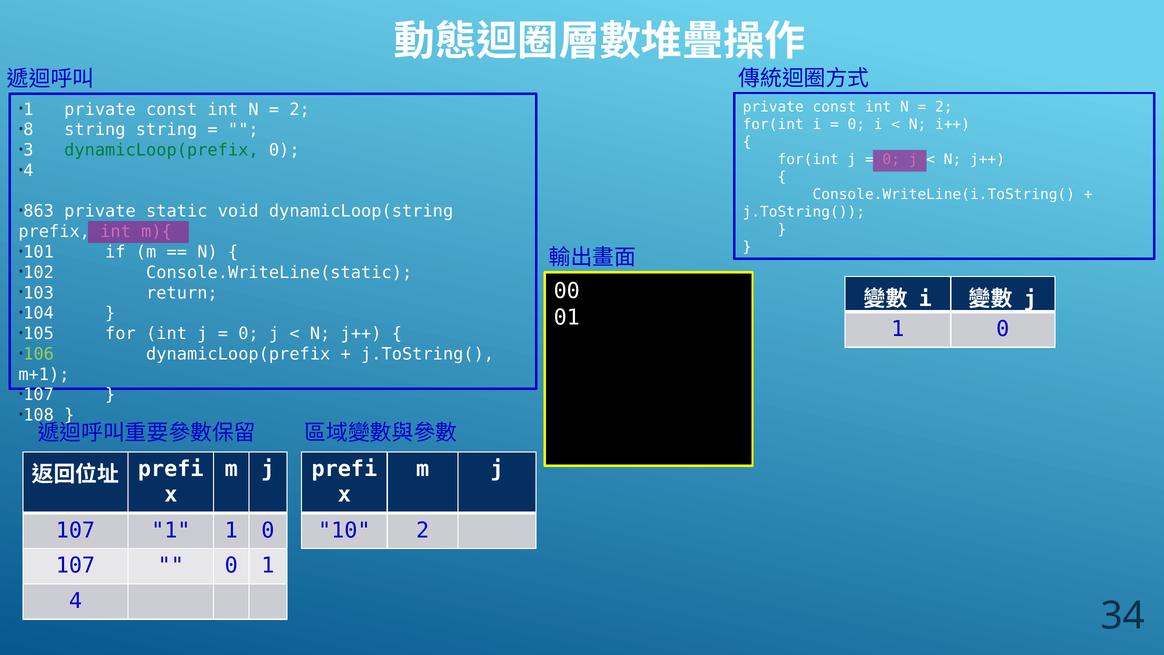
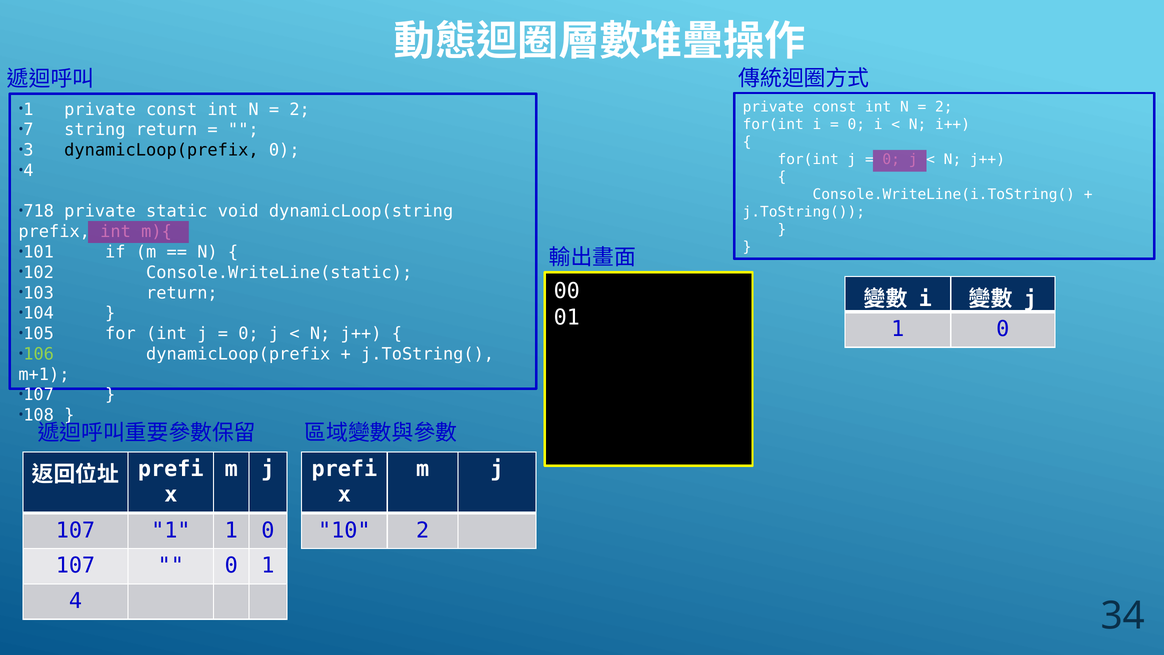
8: 8 -> 7
string string: string -> return
dynamicLoop(prefix at (161, 150) colour: green -> black
863: 863 -> 718
